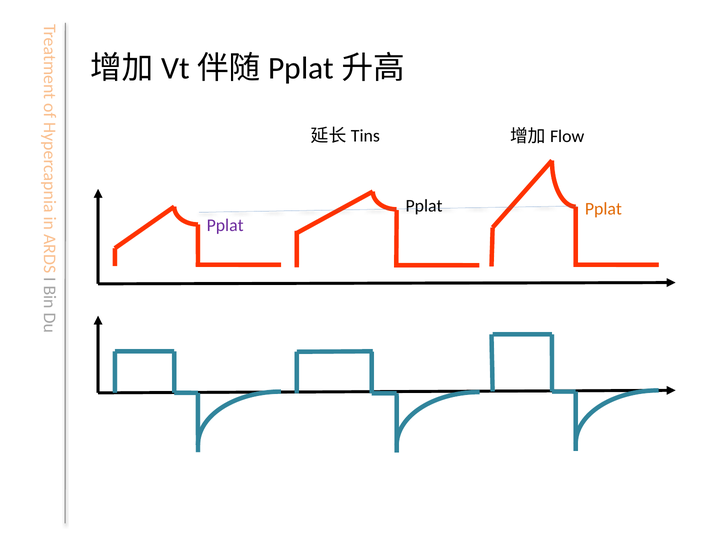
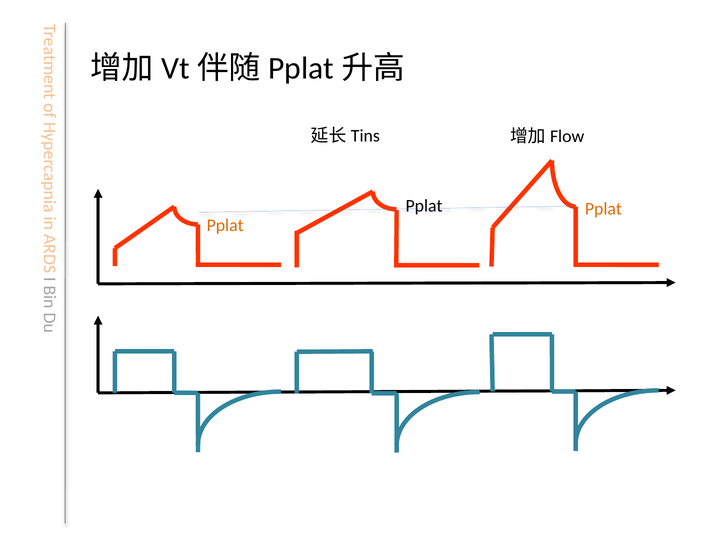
Pplat at (225, 225) colour: purple -> orange
